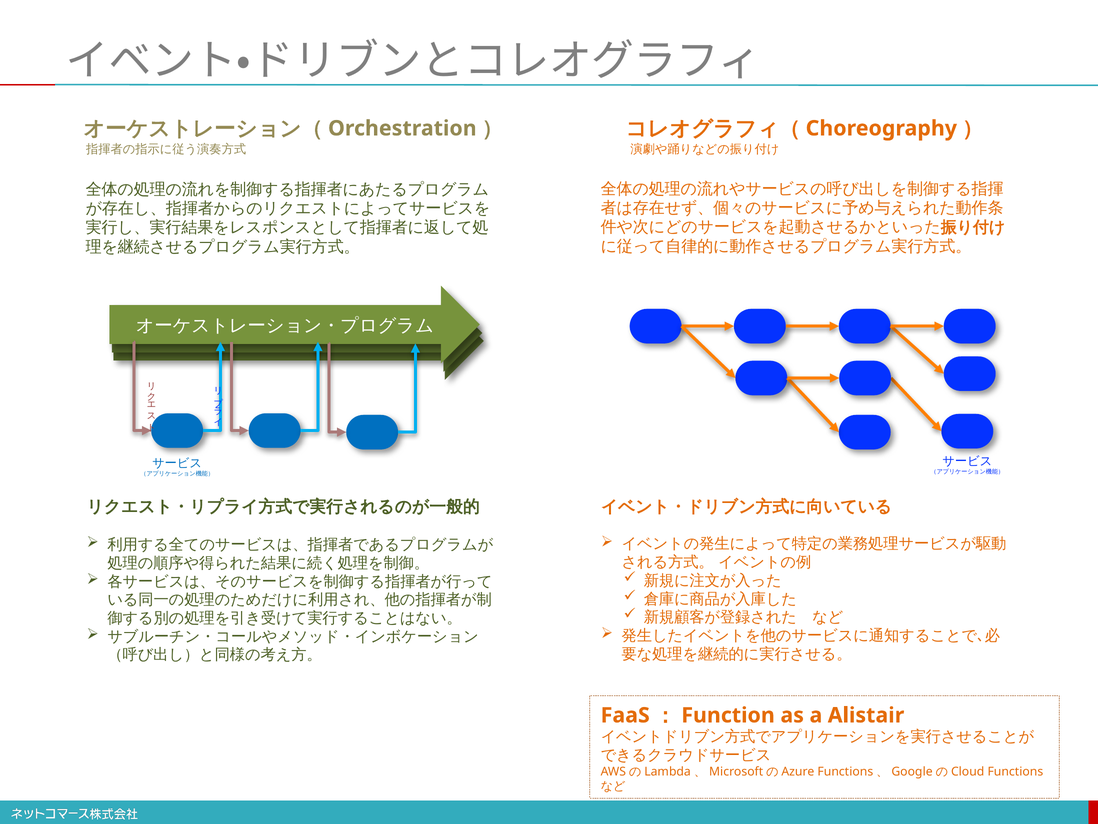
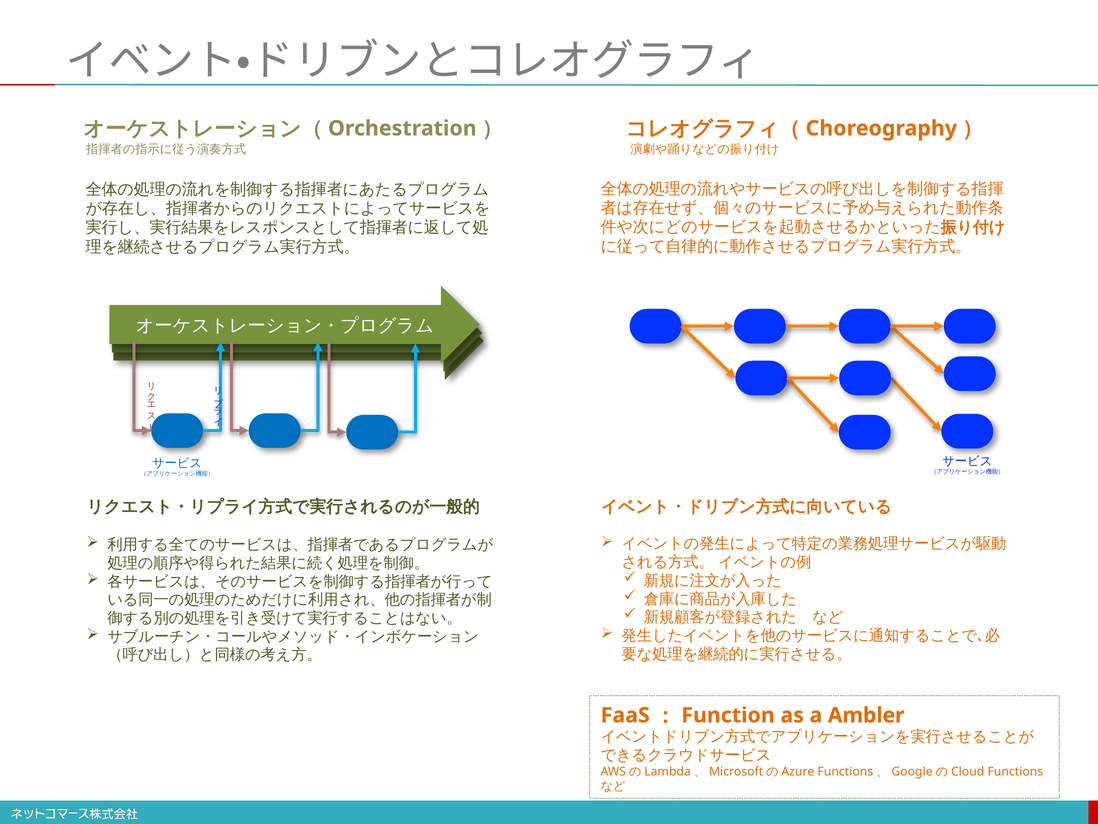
Alistair: Alistair -> Ambler
